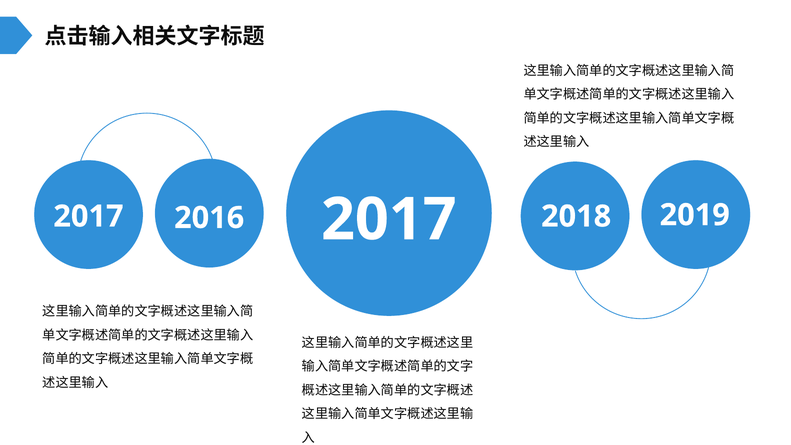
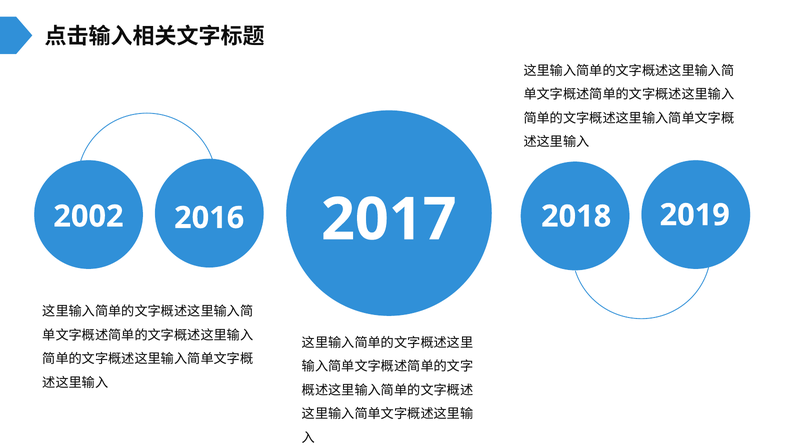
2017 at (88, 216): 2017 -> 2002
